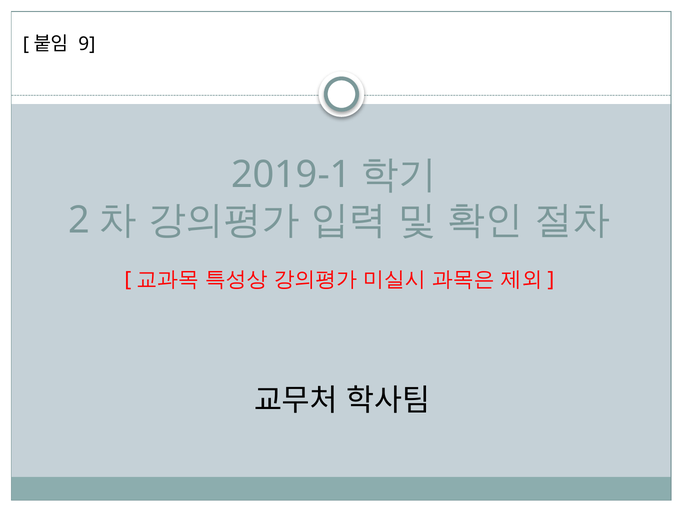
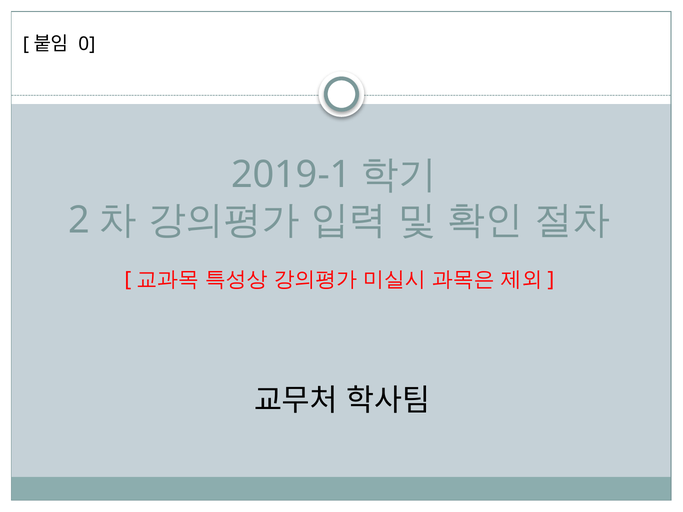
9: 9 -> 0
